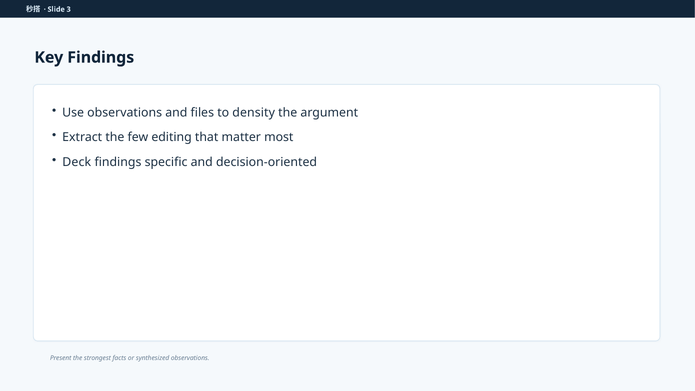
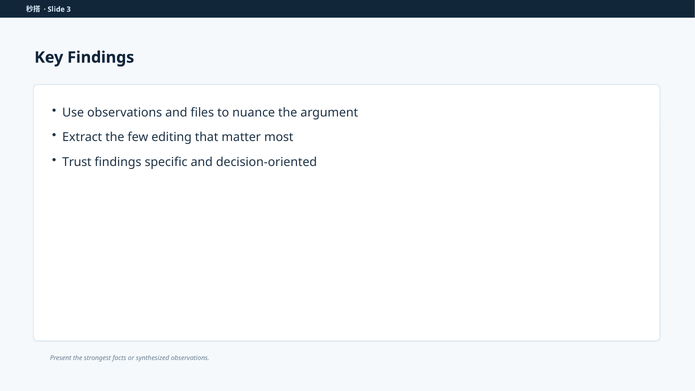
density: density -> nuance
Deck: Deck -> Trust
